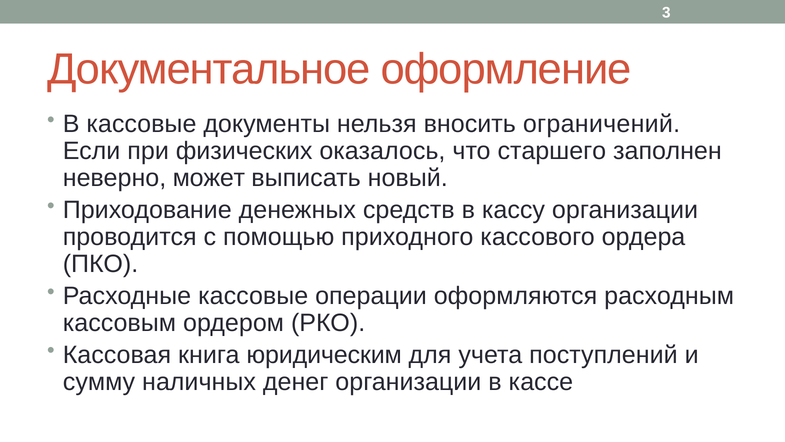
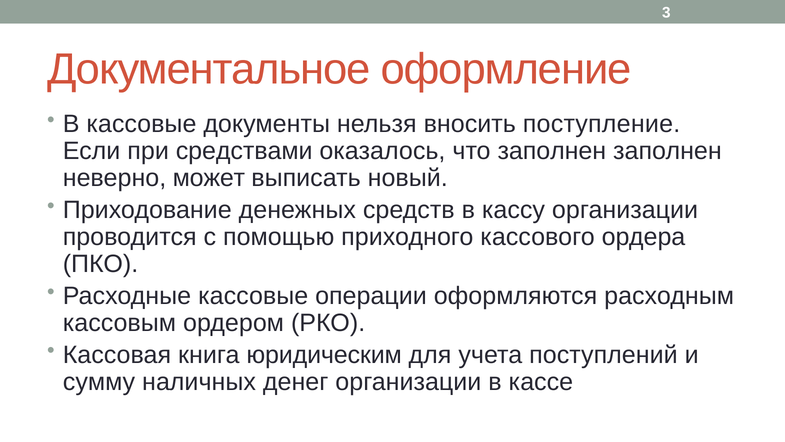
ограничений: ограничений -> поступление
физических: физических -> средствами
что старшего: старшего -> заполнен
